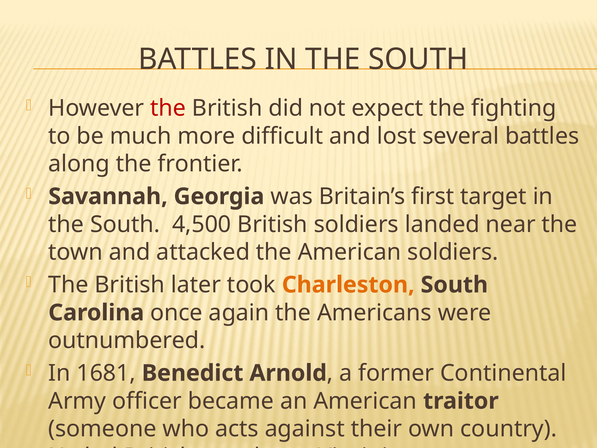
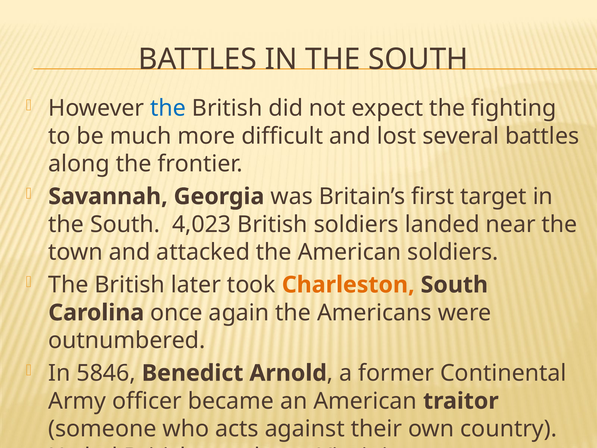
the at (168, 108) colour: red -> blue
4,500: 4,500 -> 4,023
1681: 1681 -> 5846
